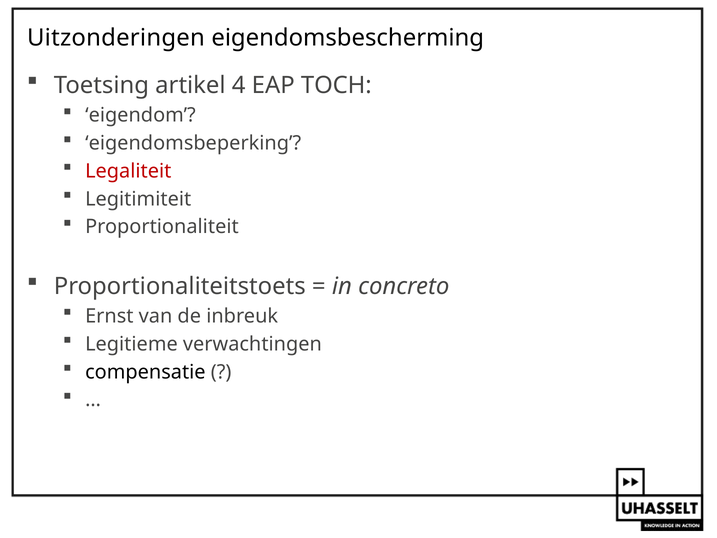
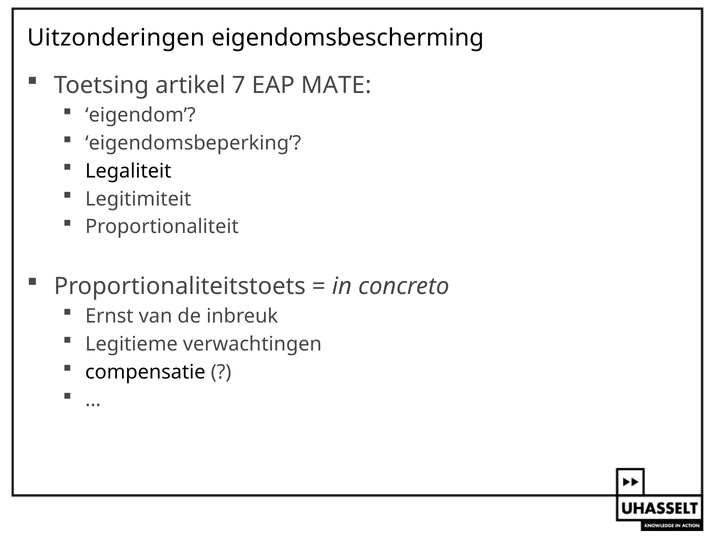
4: 4 -> 7
TOCH: TOCH -> MATE
Legaliteit colour: red -> black
